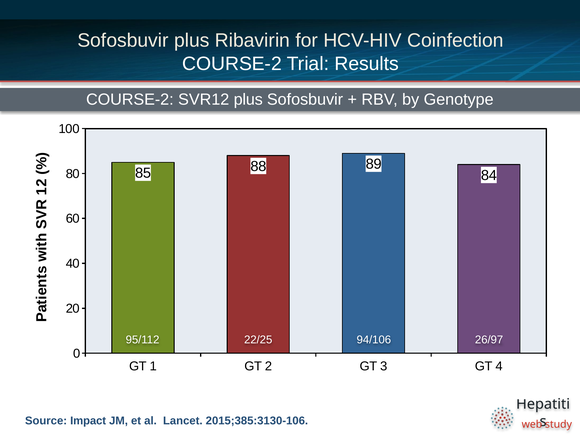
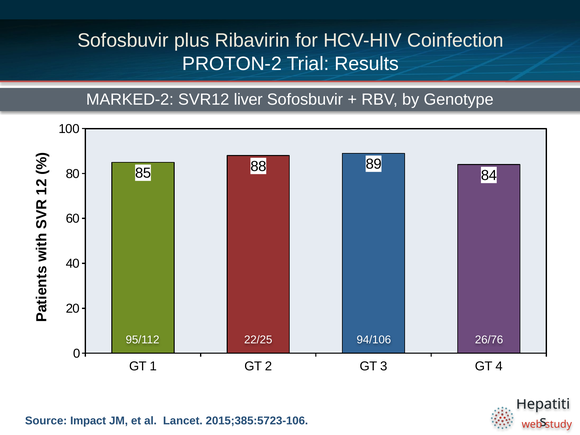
COURSE-2 at (232, 64): COURSE-2 -> PROTON-2
COURSE-2 at (130, 99): COURSE-2 -> MARKED-2
SVR12 plus: plus -> liver
26/97: 26/97 -> 26/76
2015;385:3130-106: 2015;385:3130-106 -> 2015;385:5723-106
